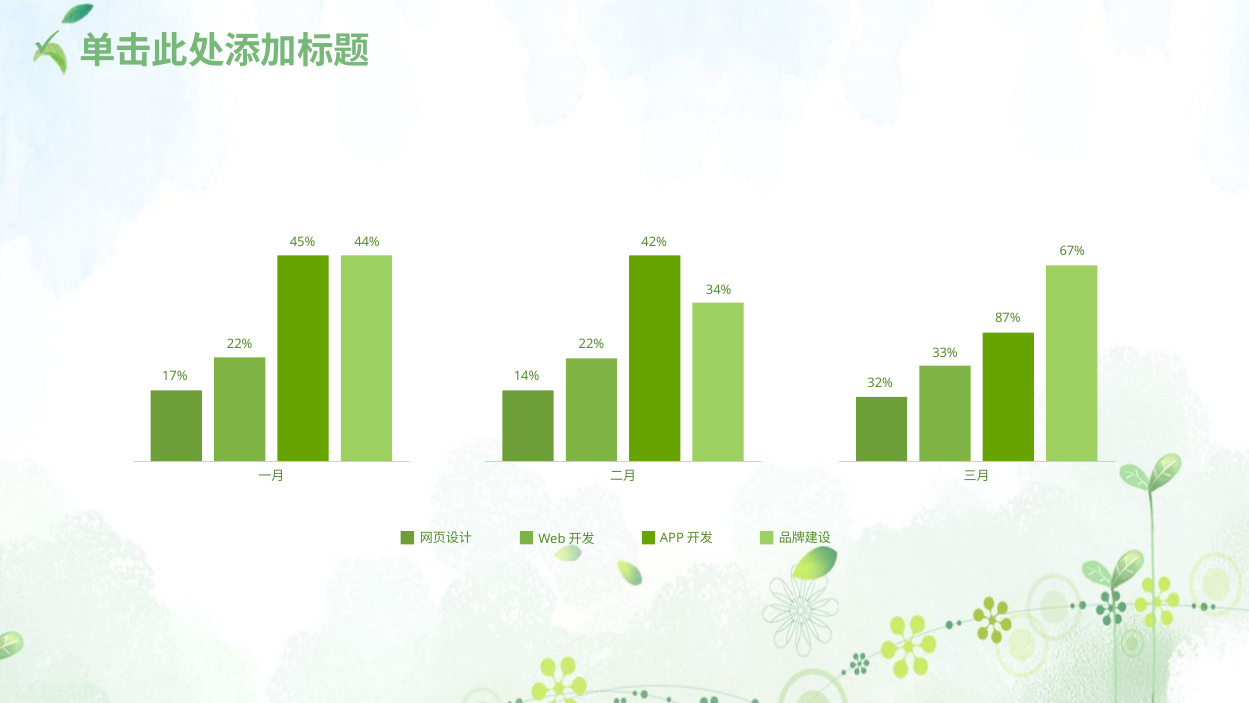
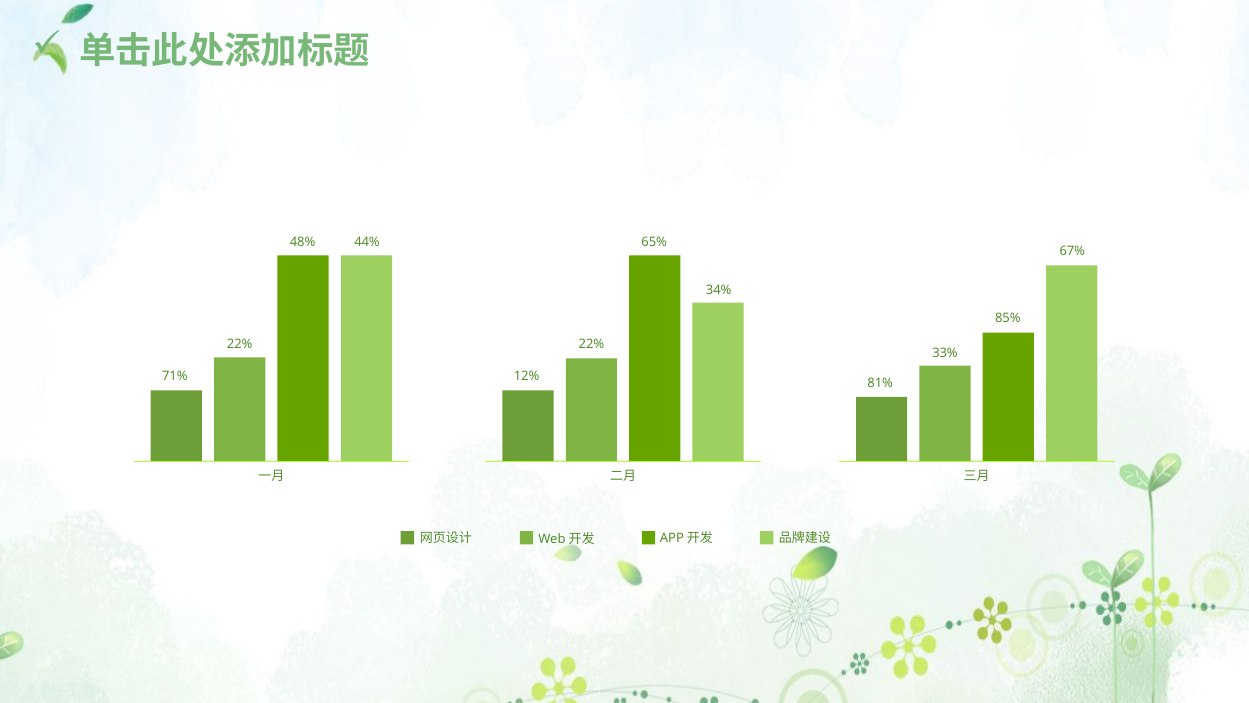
45%: 45% -> 48%
42%: 42% -> 65%
87%: 87% -> 85%
17%: 17% -> 71%
14%: 14% -> 12%
32%: 32% -> 81%
